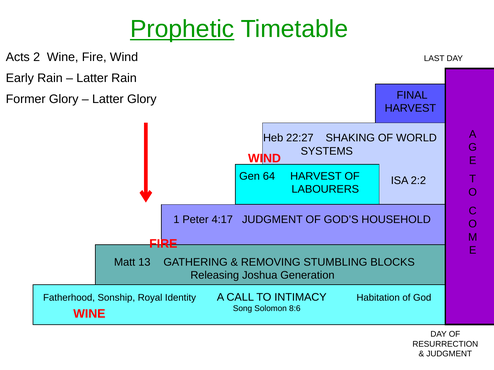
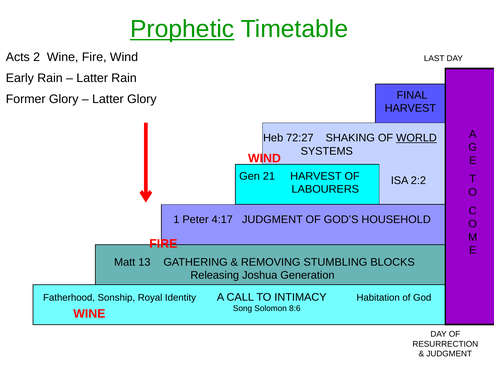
22:27: 22:27 -> 72:27
WORLD underline: none -> present
64: 64 -> 21
